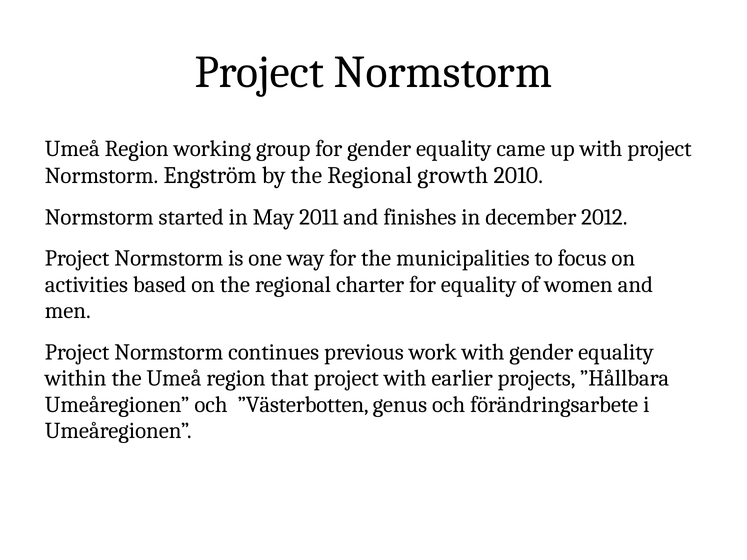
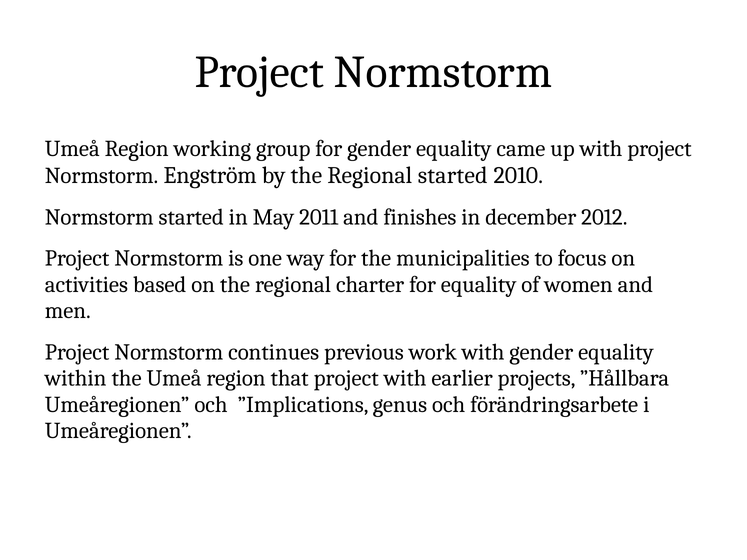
Regional growth: growth -> started
”Västerbotten: ”Västerbotten -> ”Implications
